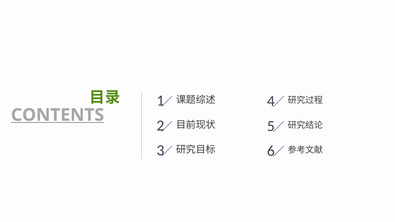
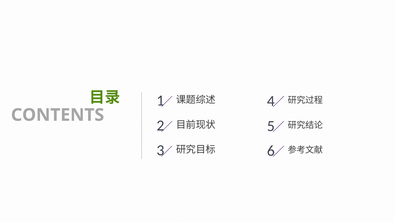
CONTENTS underline: present -> none
